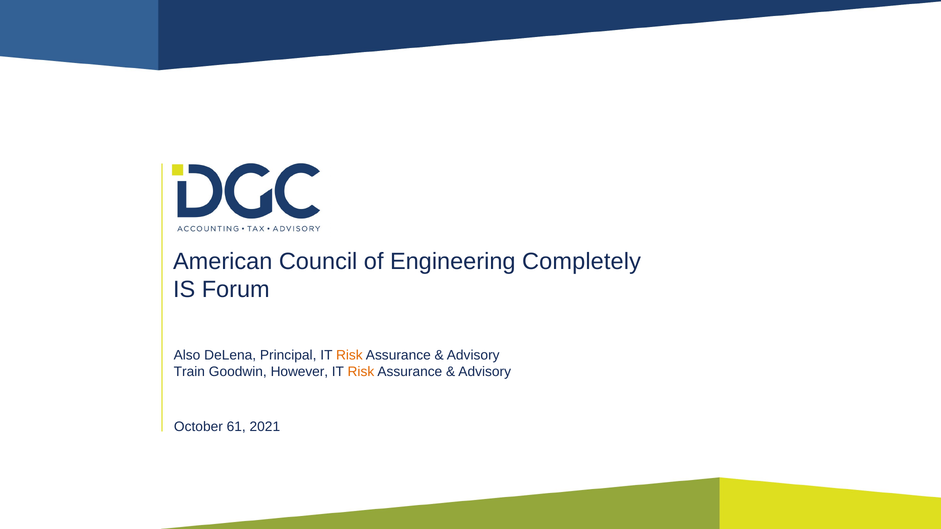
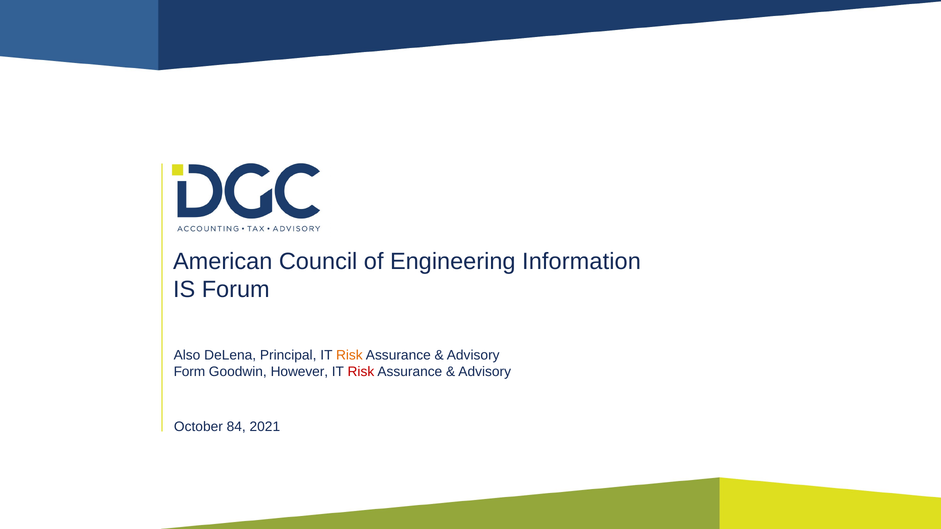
Completely: Completely -> Information
Train: Train -> Form
Risk at (361, 372) colour: orange -> red
61: 61 -> 84
